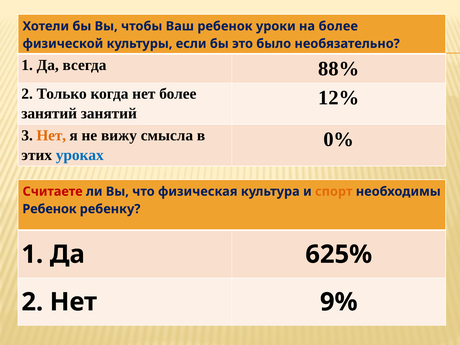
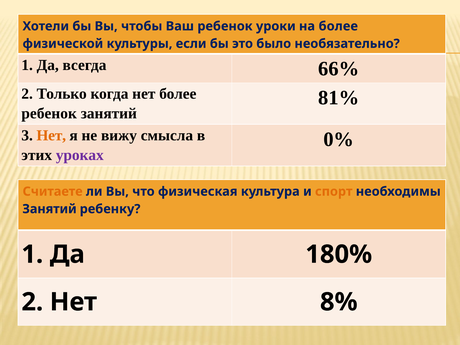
88%: 88% -> 66%
12%: 12% -> 81%
занятий at (49, 113): занятий -> ребенок
уроках colour: blue -> purple
Считаете colour: red -> orange
Ребенок at (50, 209): Ребенок -> Занятий
625%: 625% -> 180%
9%: 9% -> 8%
